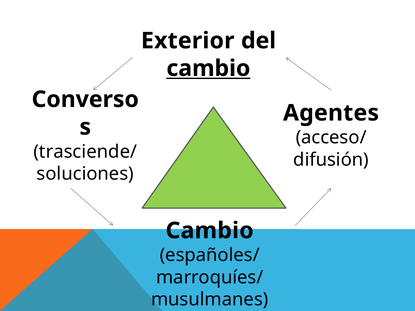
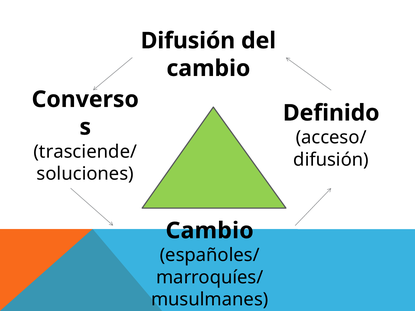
Exterior at (188, 41): Exterior -> Difusión
cambio at (208, 68) underline: present -> none
Agentes: Agentes -> Definido
